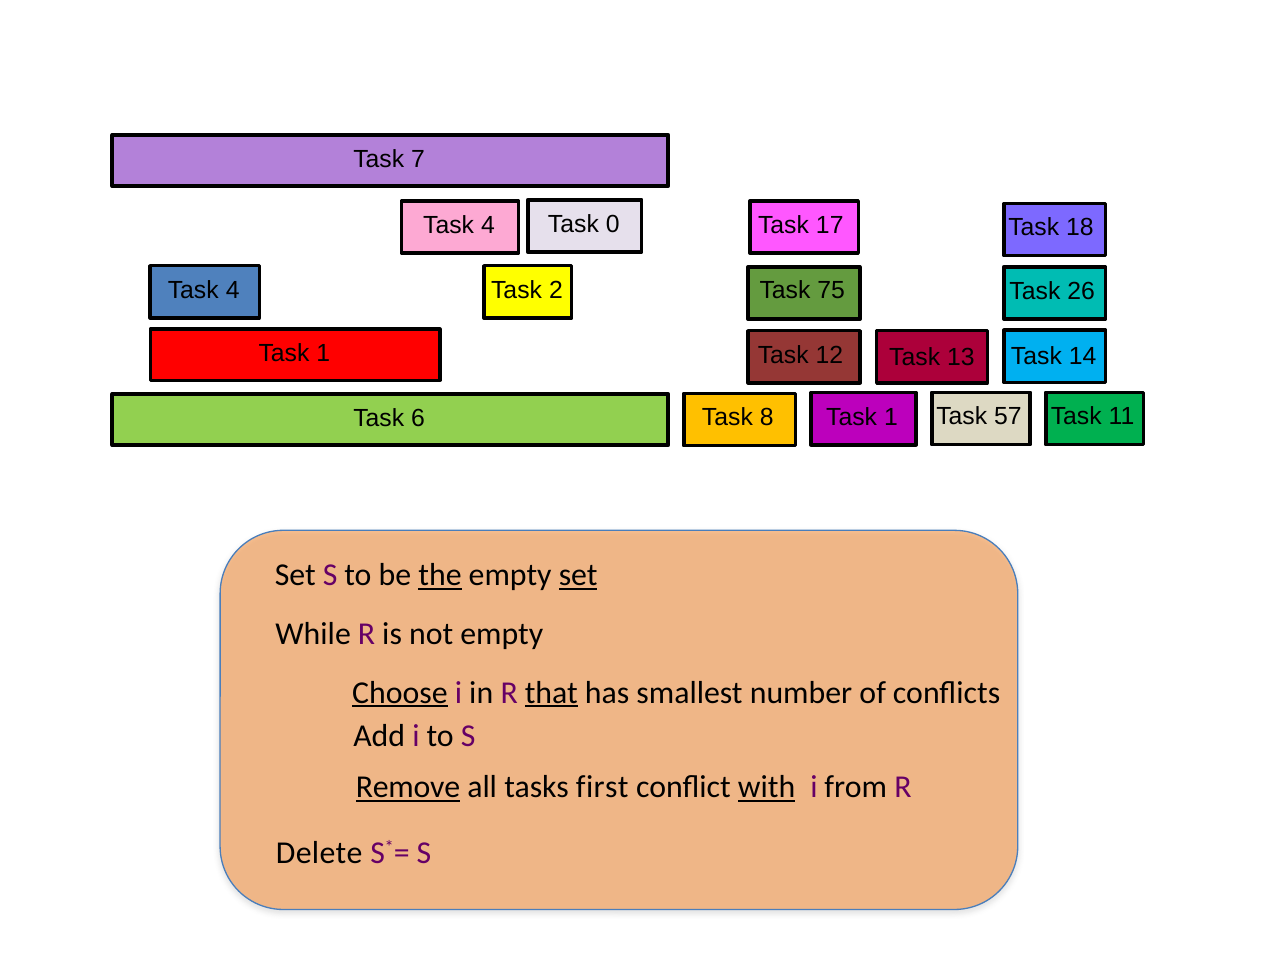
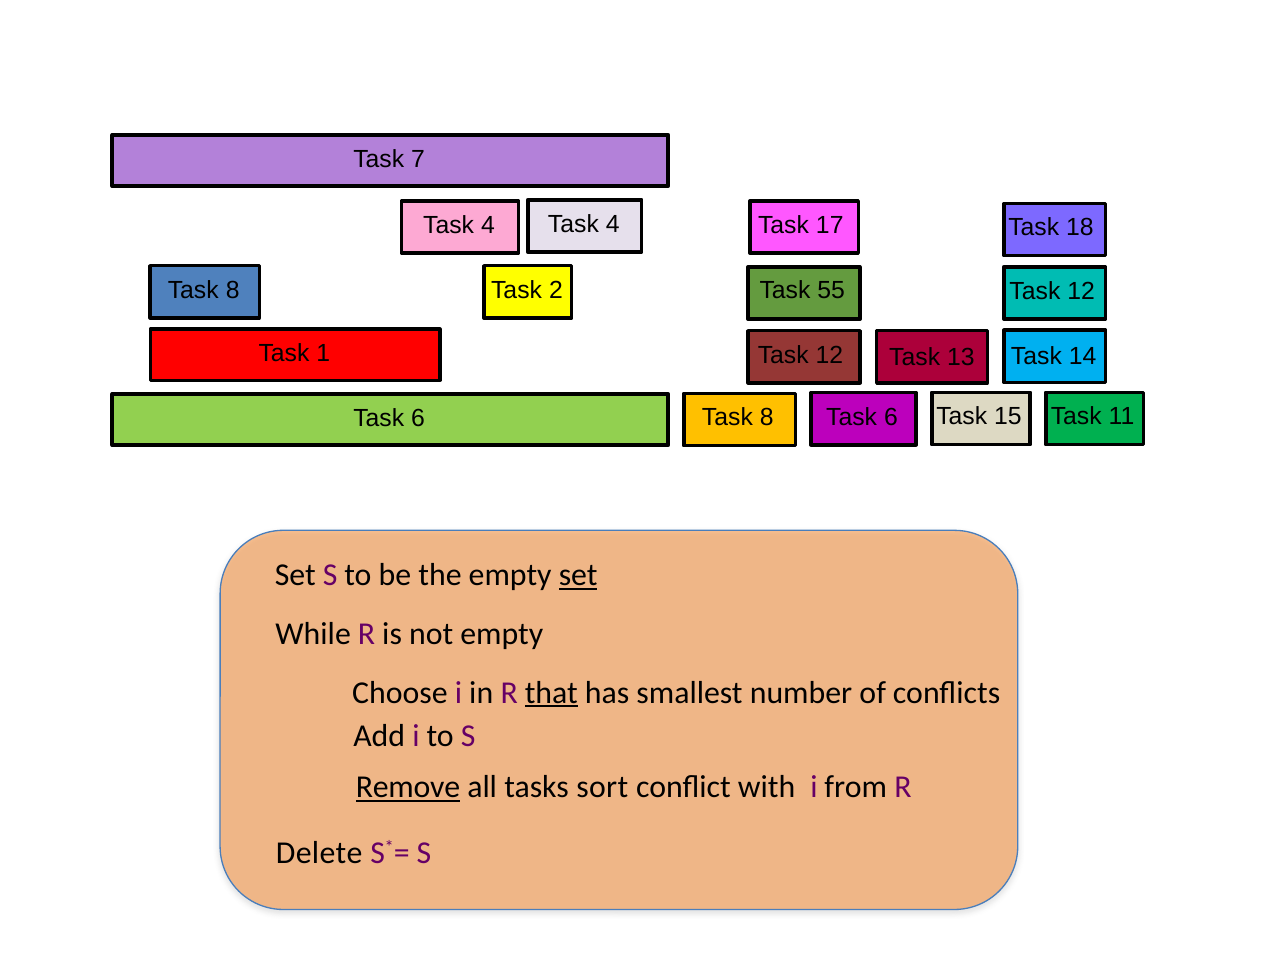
4 Task 0: 0 -> 4
4 at (233, 290): 4 -> 8
75: 75 -> 55
26 at (1081, 292): 26 -> 12
8 Task 1: 1 -> 6
57: 57 -> 15
the underline: present -> none
Choose underline: present -> none
first: first -> sort
with underline: present -> none
